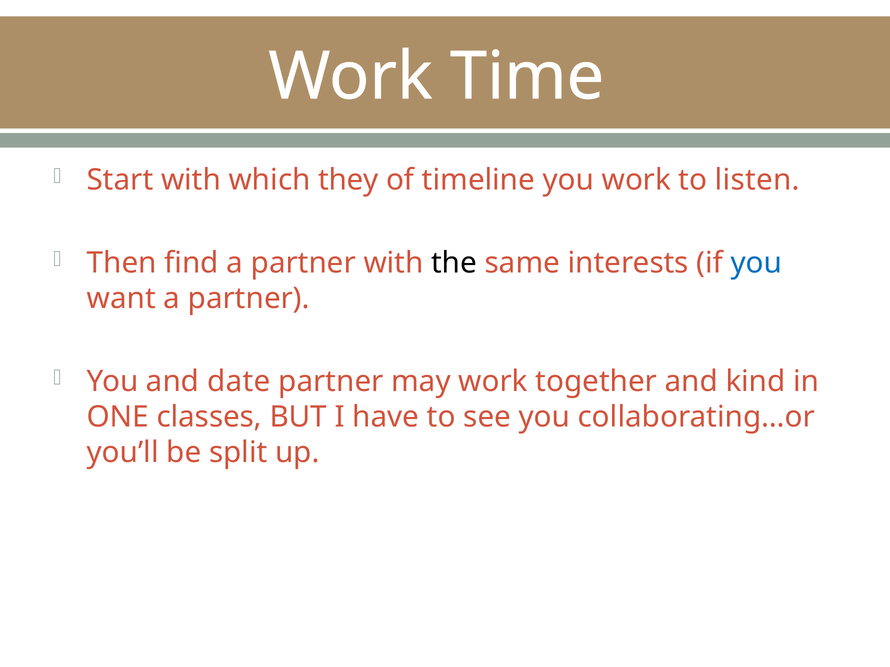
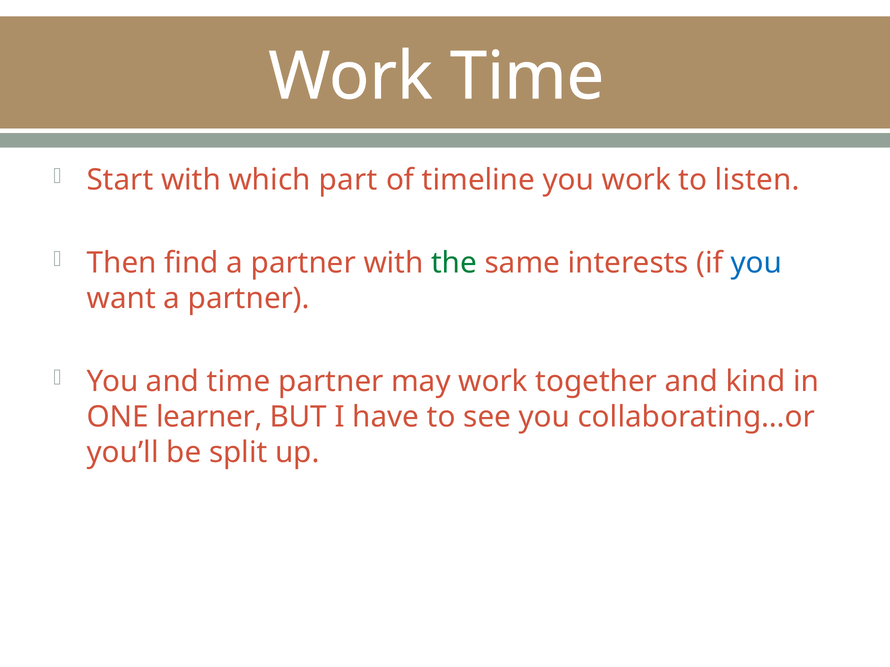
they: they -> part
the colour: black -> green
and date: date -> time
classes: classes -> learner
